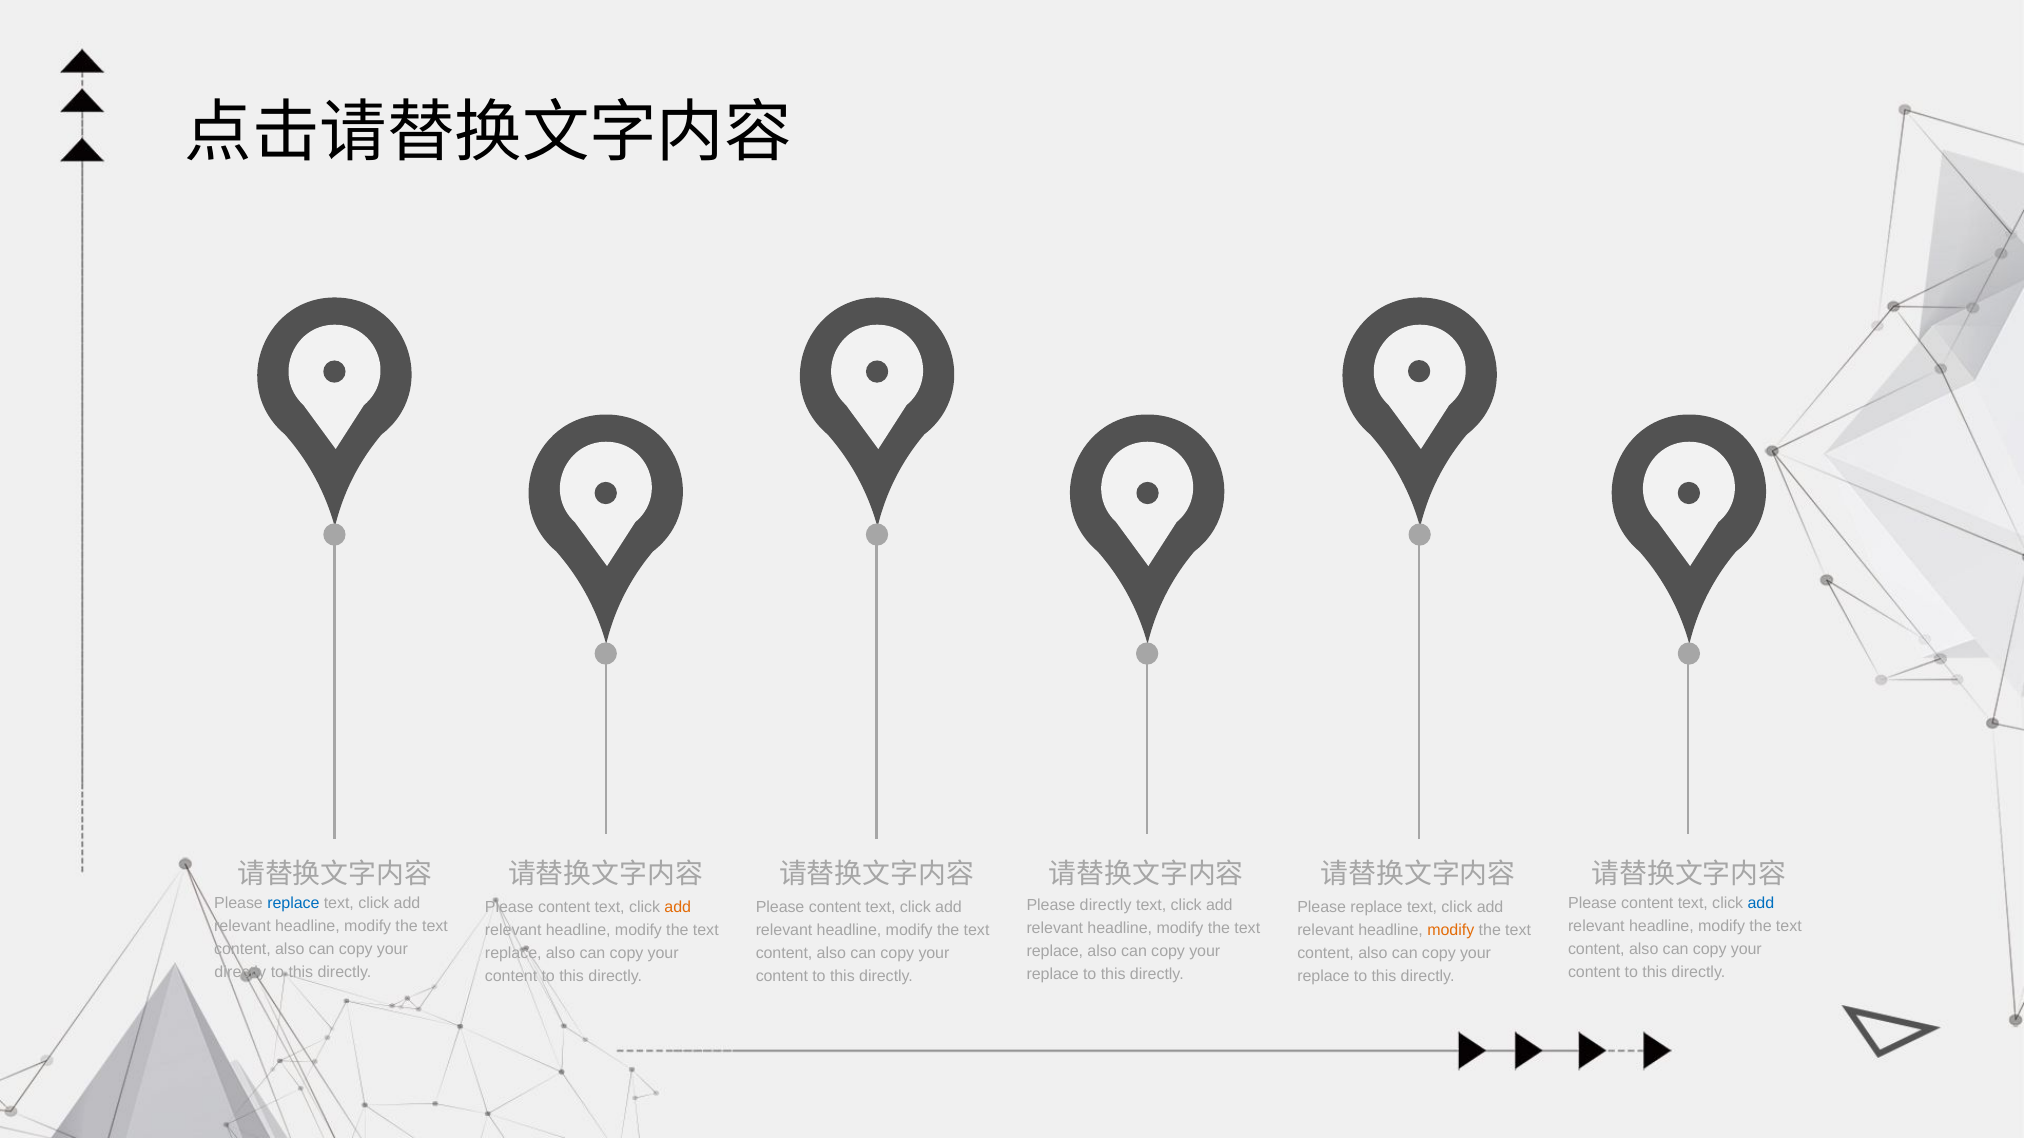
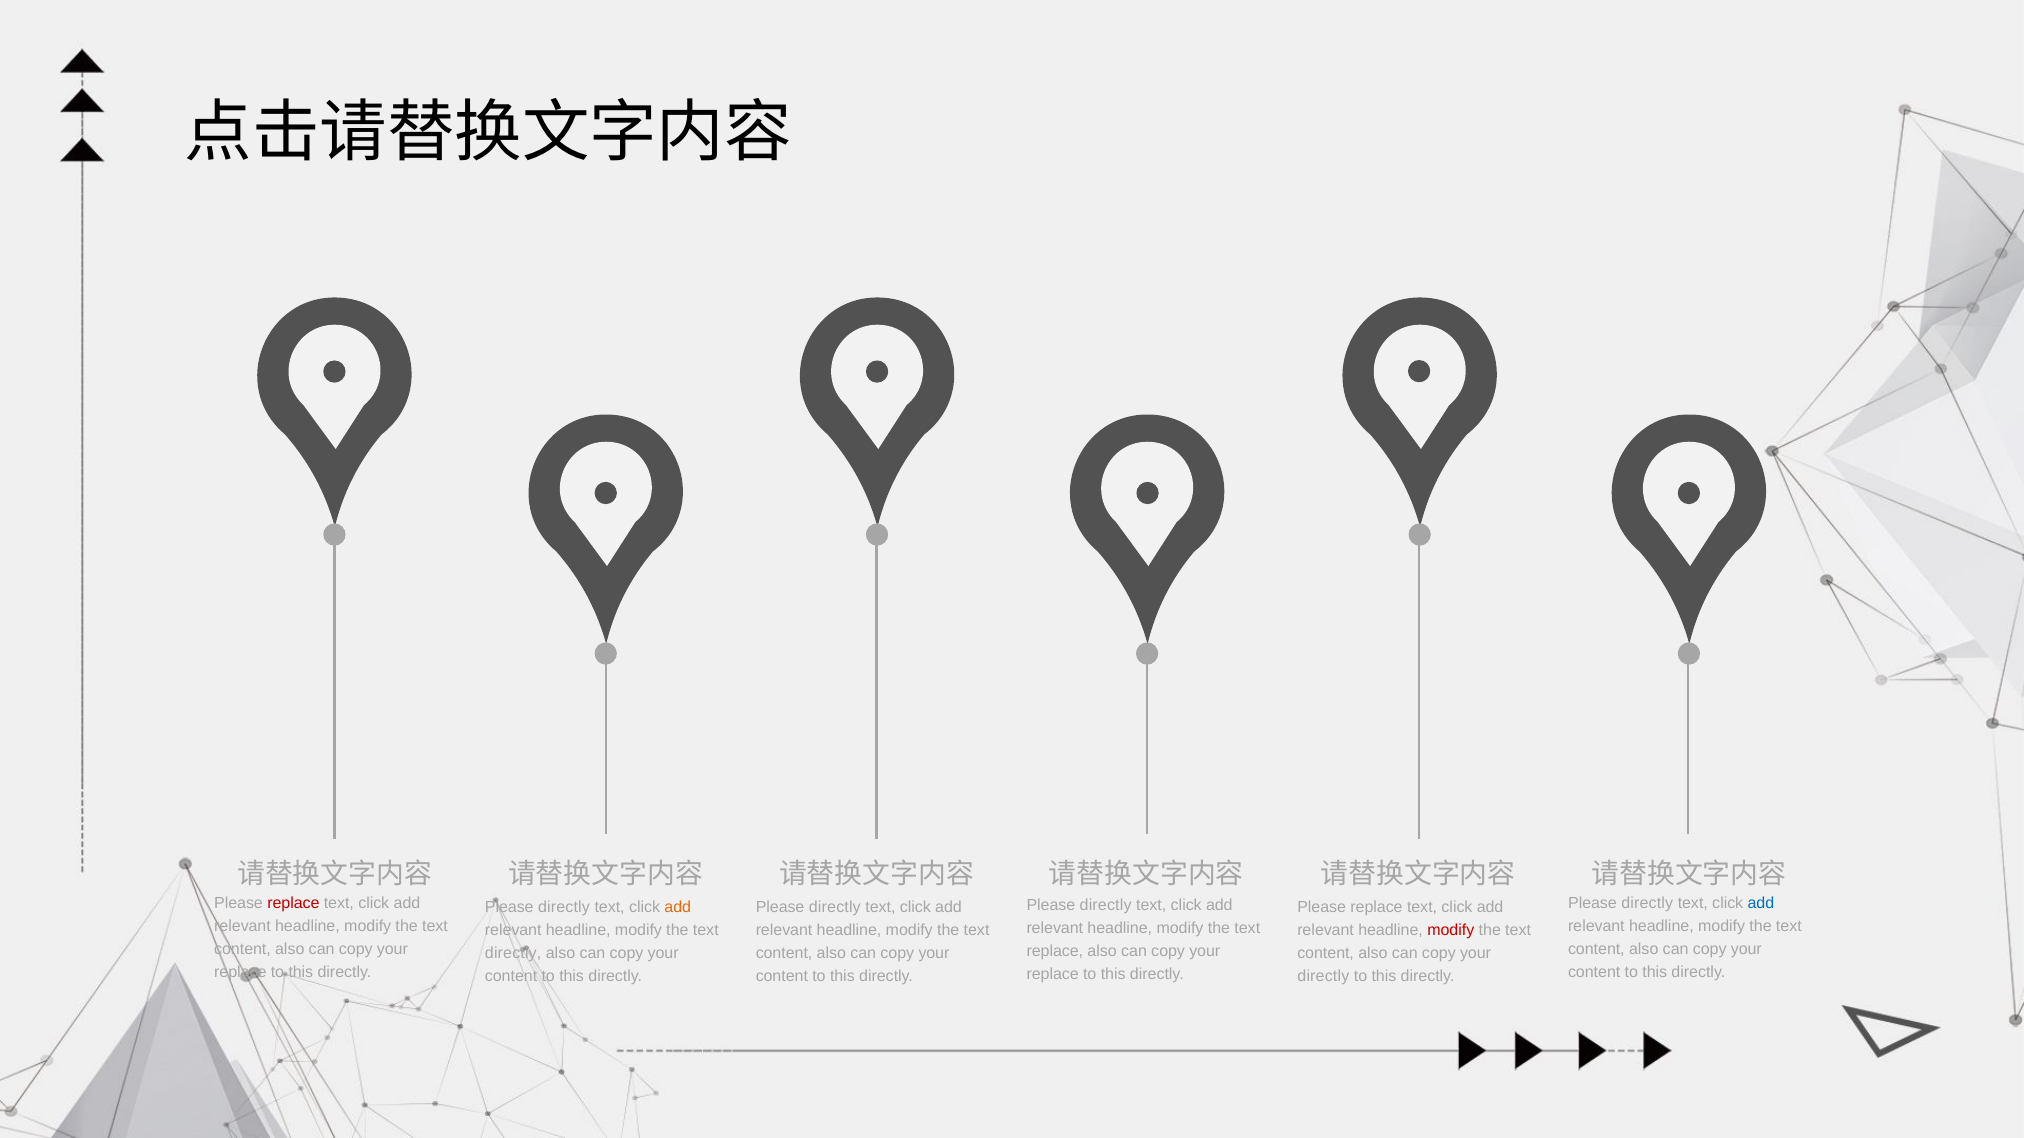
replace at (293, 903) colour: blue -> red
content at (1647, 903): content -> directly
content at (564, 908): content -> directly
content at (835, 908): content -> directly
modify at (1451, 931) colour: orange -> red
replace at (513, 954): replace -> directly
directly at (240, 972): directly -> replace
replace at (1323, 977): replace -> directly
